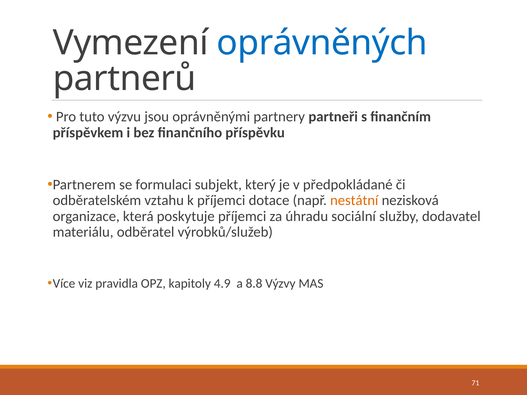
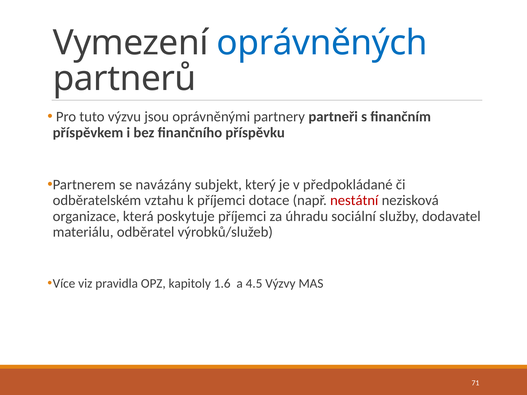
formulaci: formulaci -> navázány
nestátní colour: orange -> red
4.9: 4.9 -> 1.6
8.8: 8.8 -> 4.5
